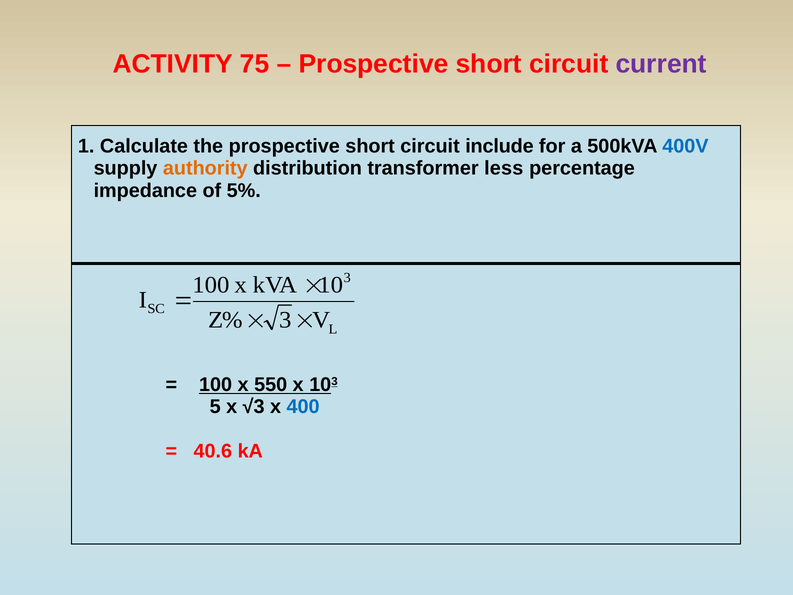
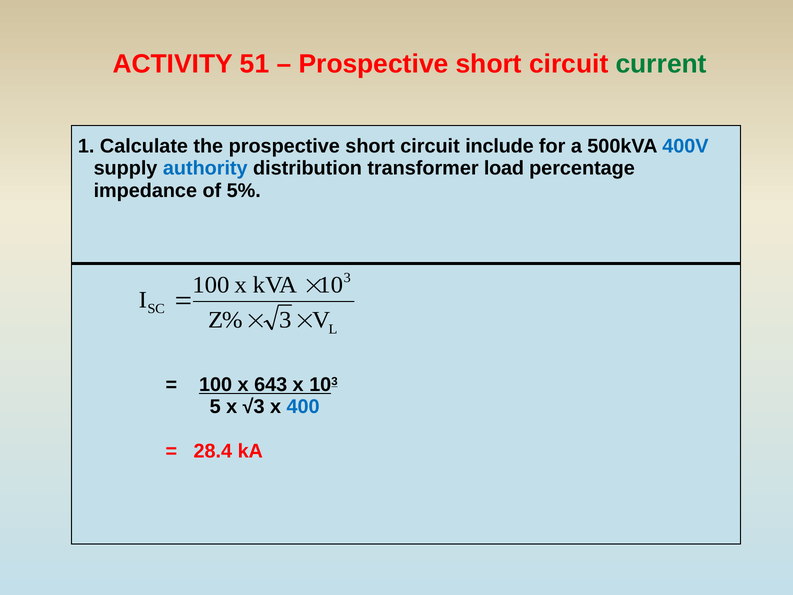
75: 75 -> 51
current colour: purple -> green
authority colour: orange -> blue
less: less -> load
550: 550 -> 643
40.6: 40.6 -> 28.4
